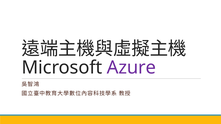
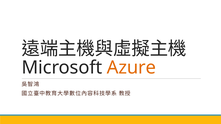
Azure colour: purple -> orange
